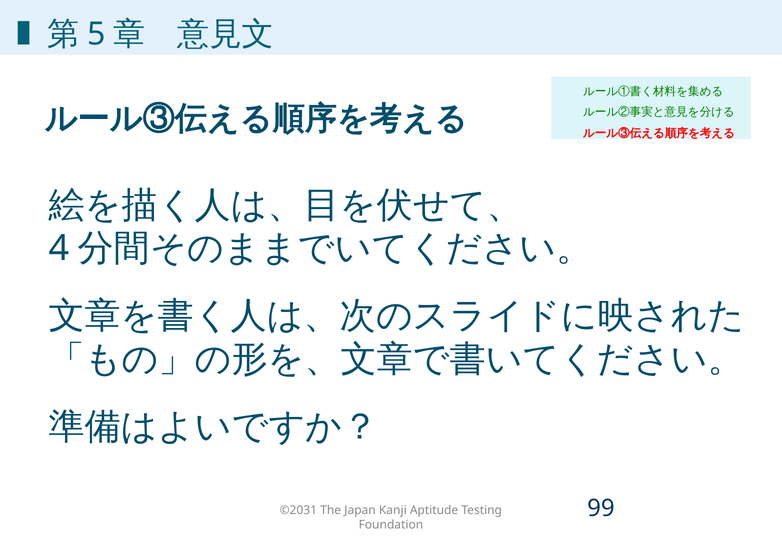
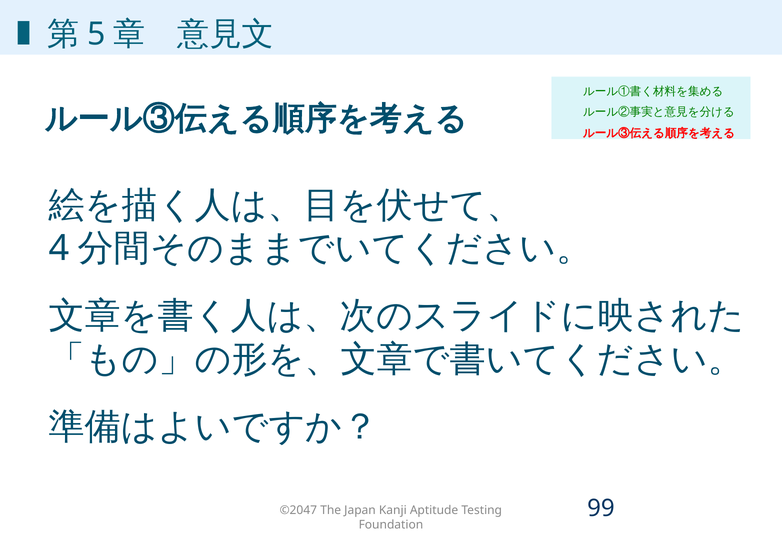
©2031: ©2031 -> ©2047
